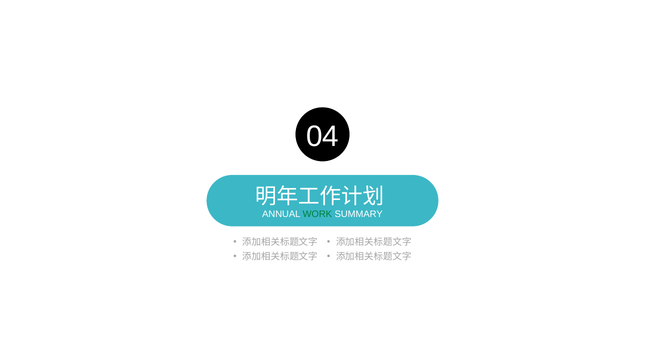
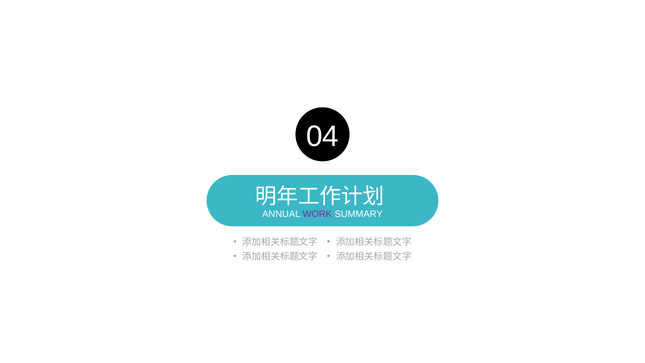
WORK colour: green -> purple
